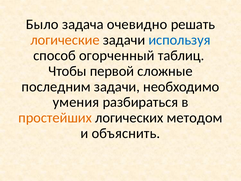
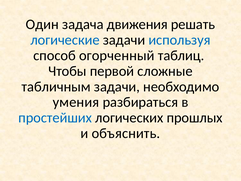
Было: Было -> Один
очевидно: очевидно -> движения
логические colour: orange -> blue
последним: последним -> табличным
простейших colour: orange -> blue
методом: методом -> прошлых
